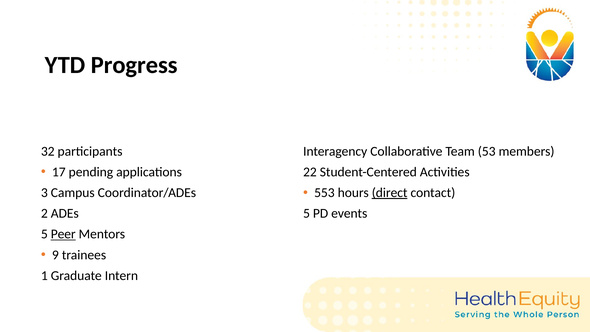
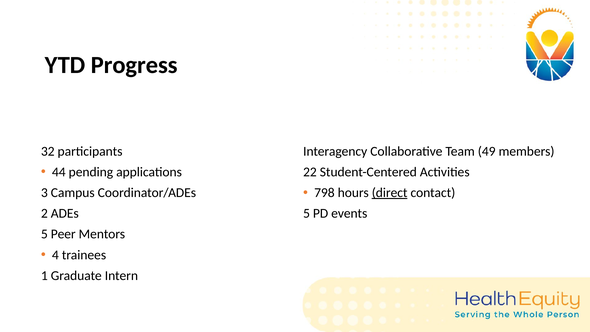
53: 53 -> 49
17: 17 -> 44
553: 553 -> 798
Peer underline: present -> none
9: 9 -> 4
